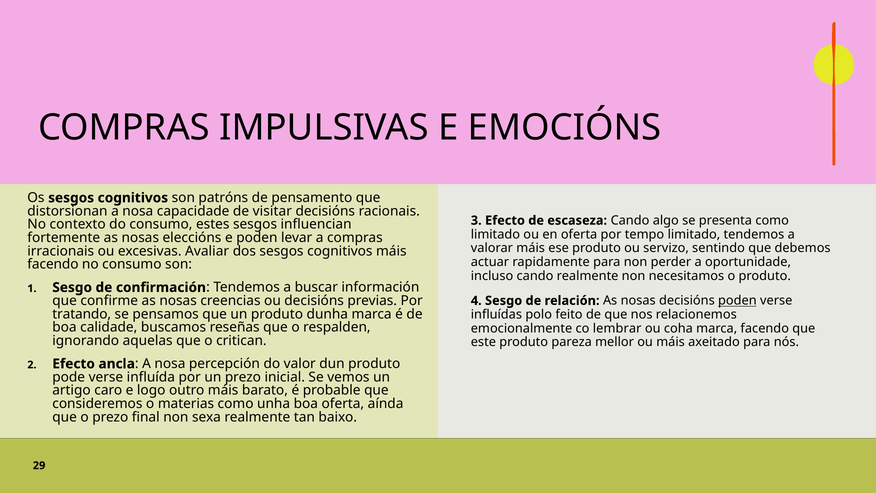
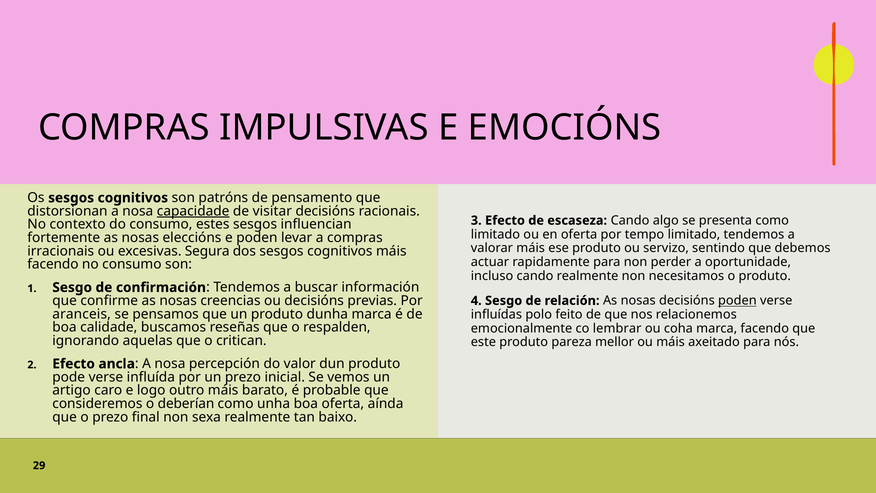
capacidade underline: none -> present
Avaliar: Avaliar -> Segura
tratando: tratando -> aranceis
materias: materias -> deberían
